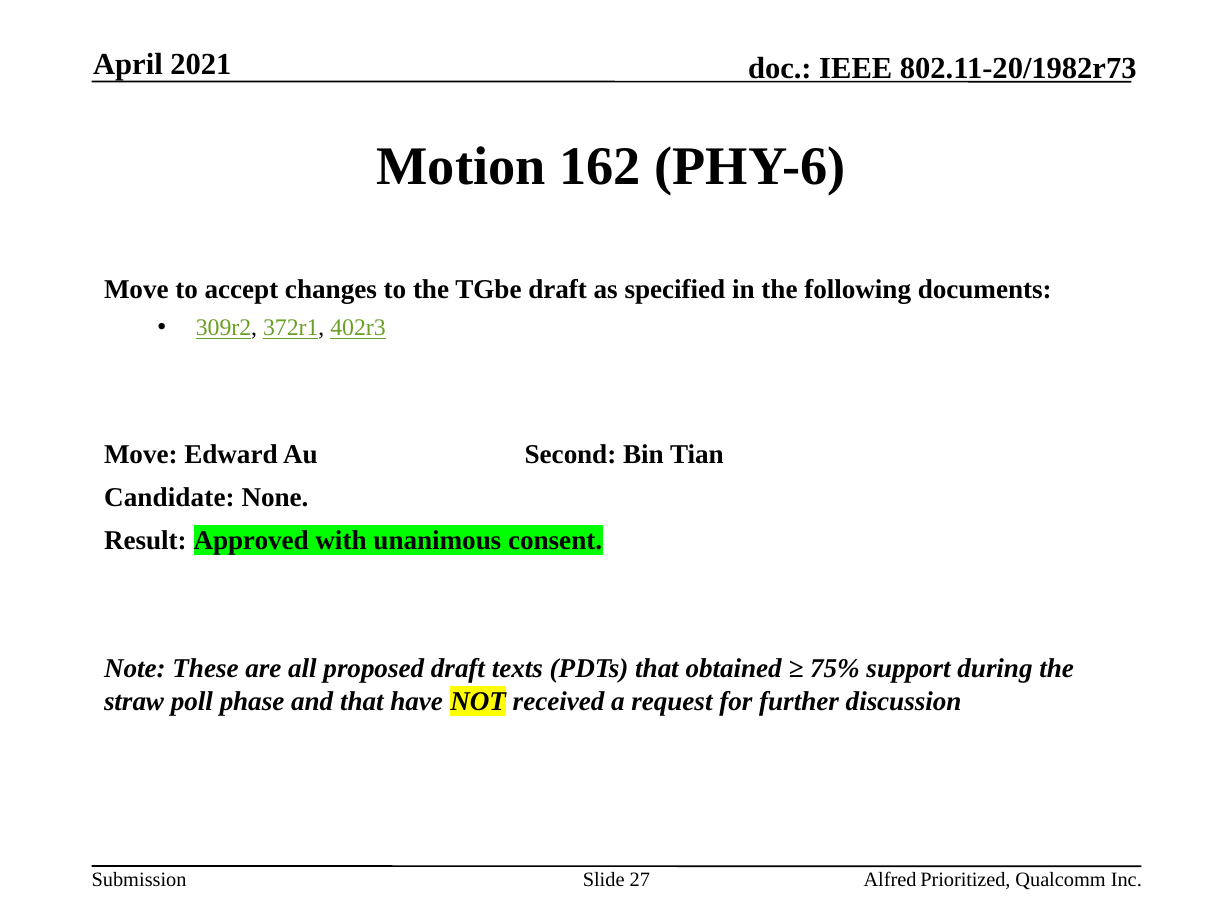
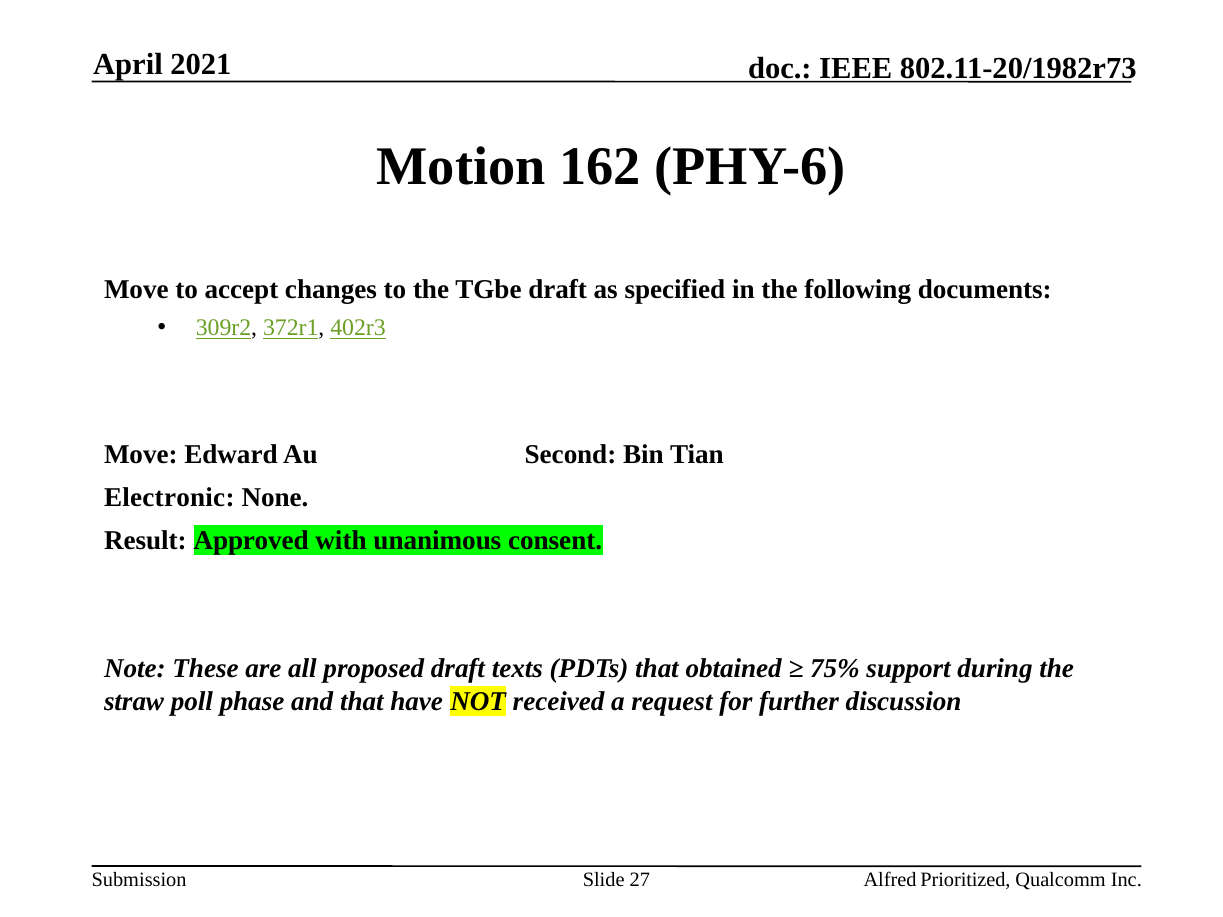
Candidate: Candidate -> Electronic
